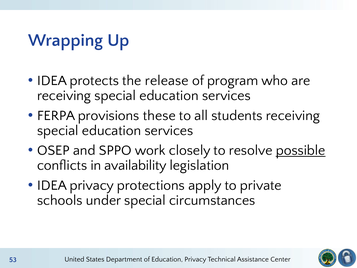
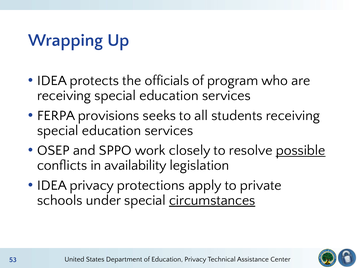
release: release -> officials
these: these -> seeks
circumstances underline: none -> present
